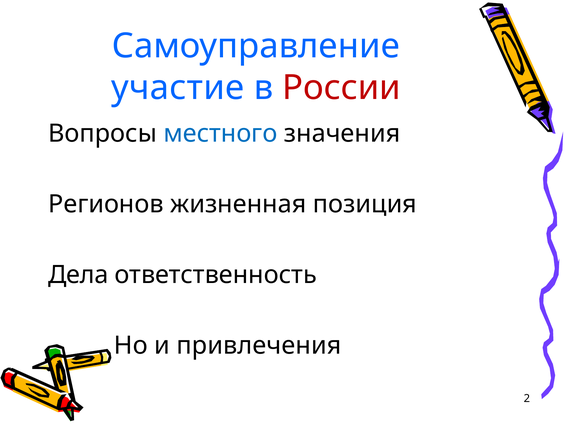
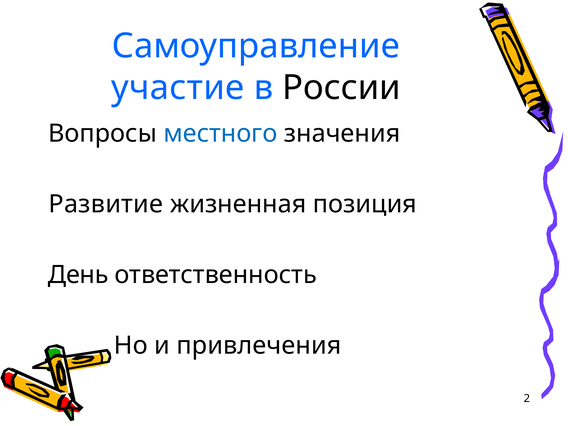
России colour: red -> black
Регионов: Регионов -> Развитие
Дела: Дела -> День
